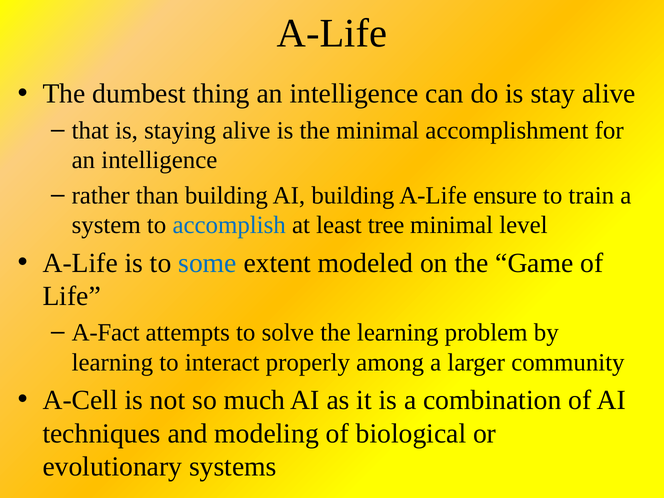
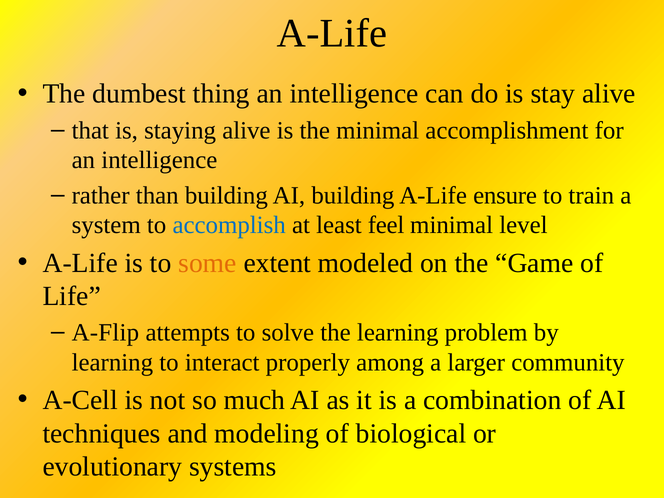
tree: tree -> feel
some colour: blue -> orange
A-Fact: A-Fact -> A-Flip
